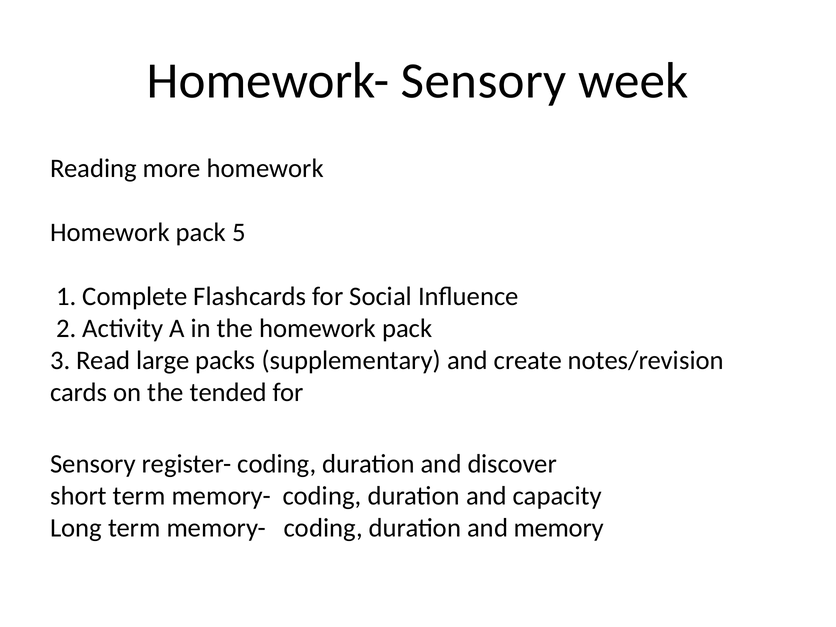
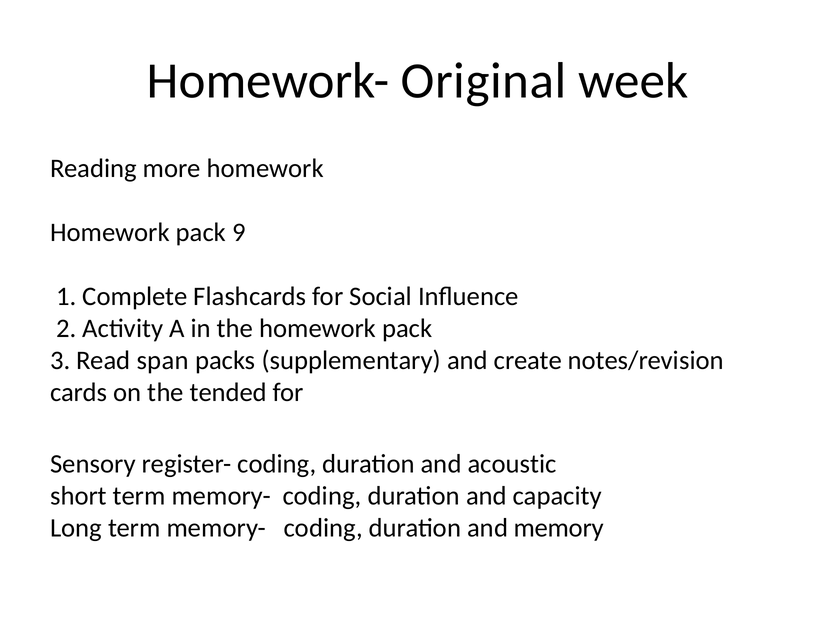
Homework- Sensory: Sensory -> Original
5: 5 -> 9
large: large -> span
discover: discover -> acoustic
